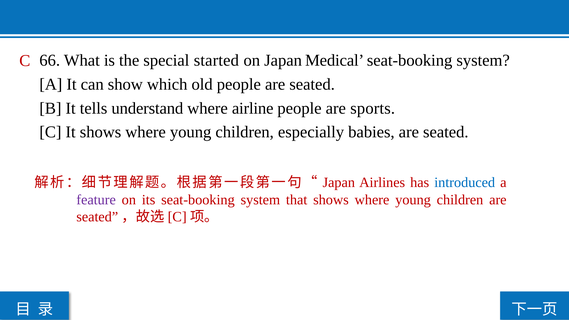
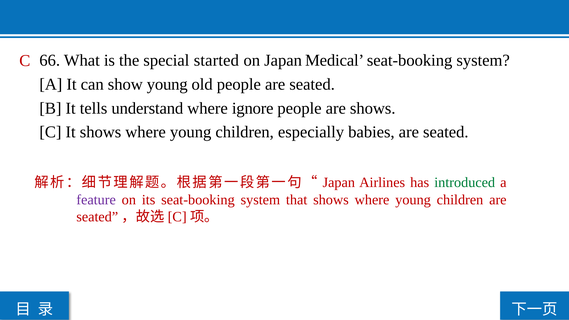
show which: which -> young
airline: airline -> ignore
are sports: sports -> shows
introduced colour: blue -> green
